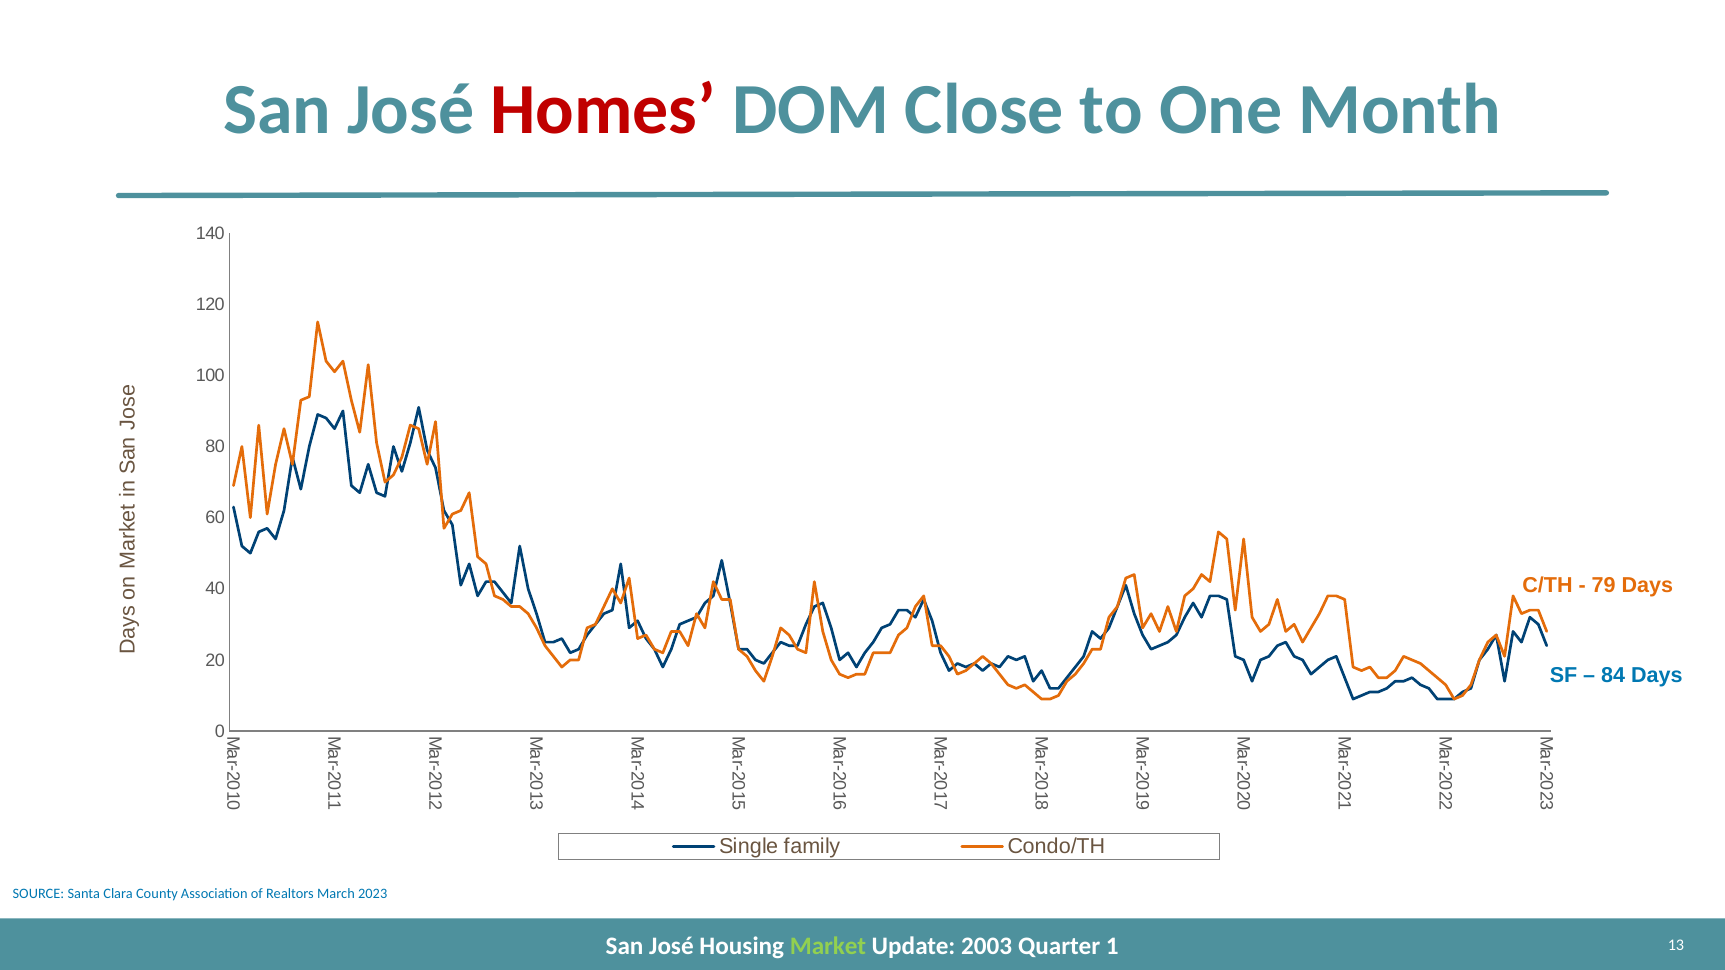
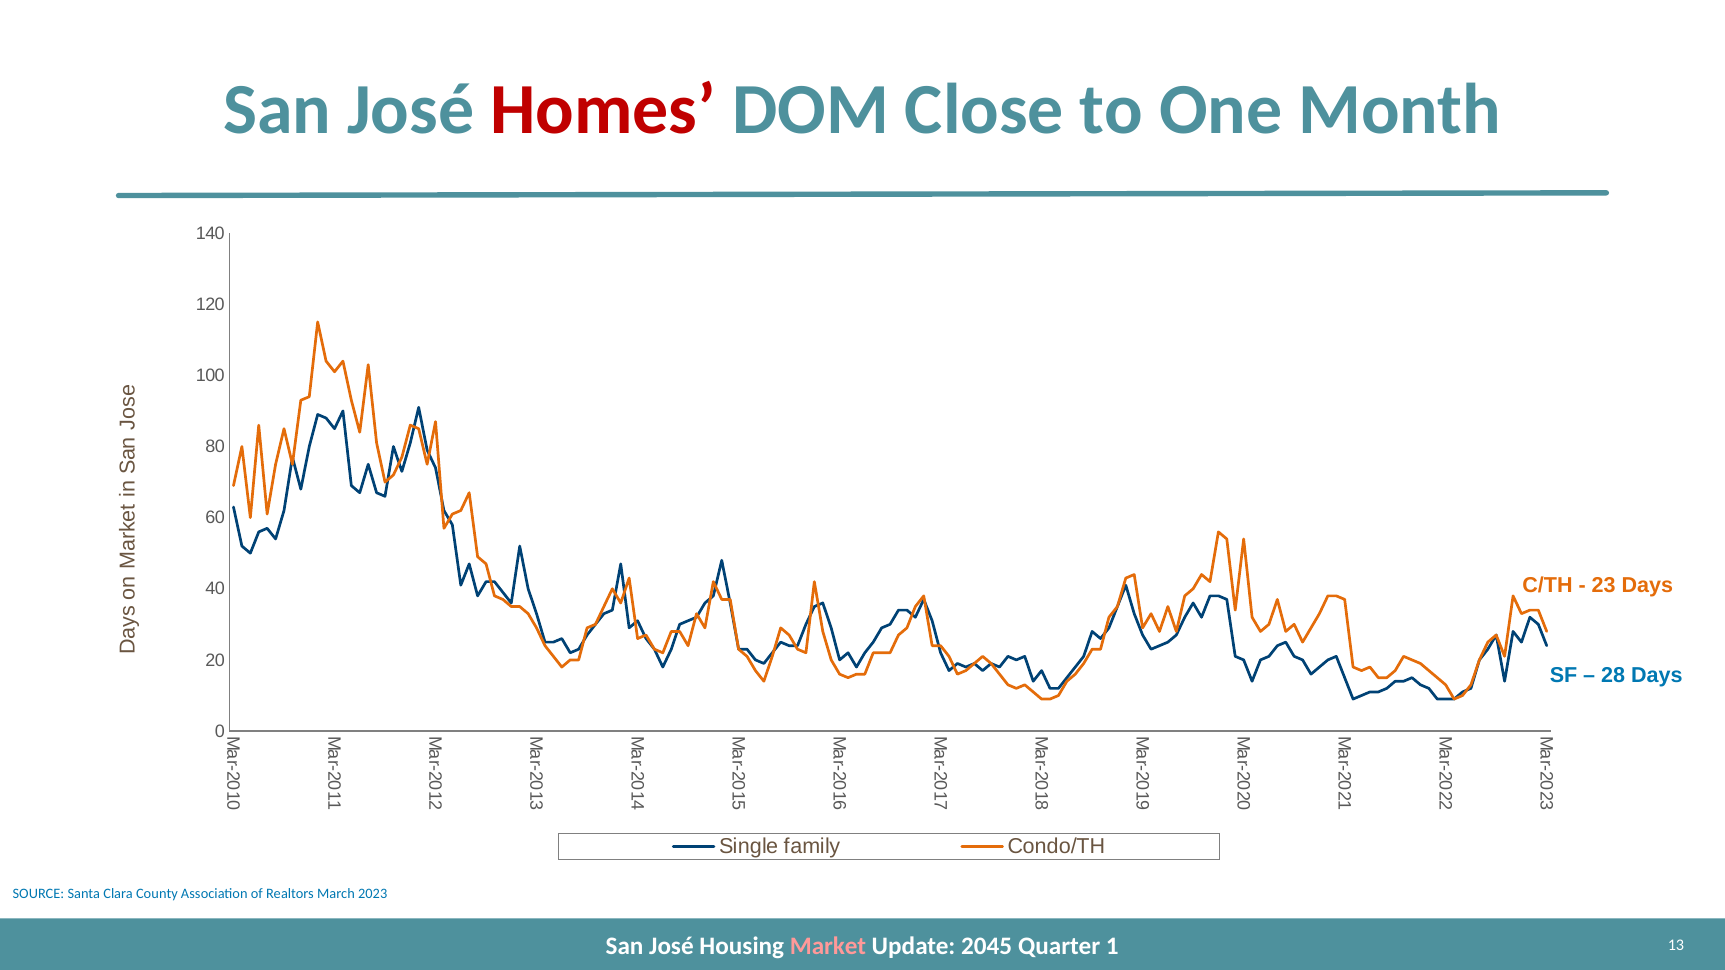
79: 79 -> 23
84: 84 -> 28
Market colour: light green -> pink
2003: 2003 -> 2045
